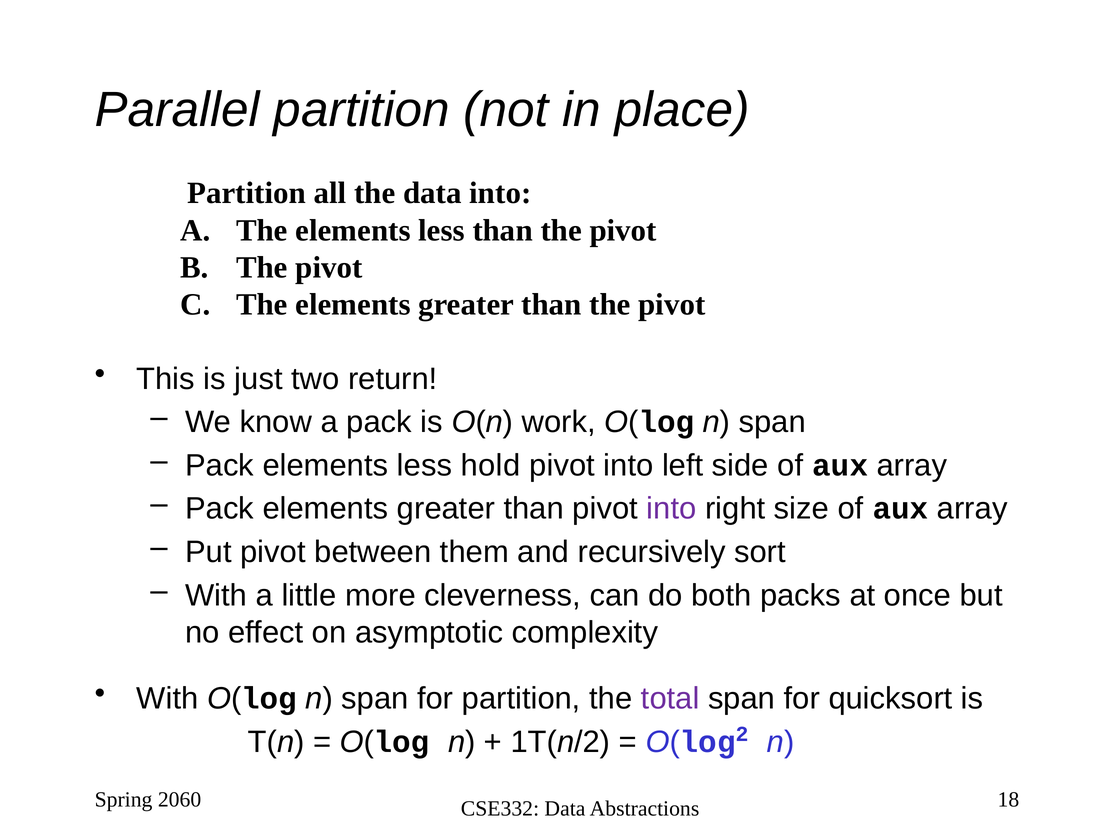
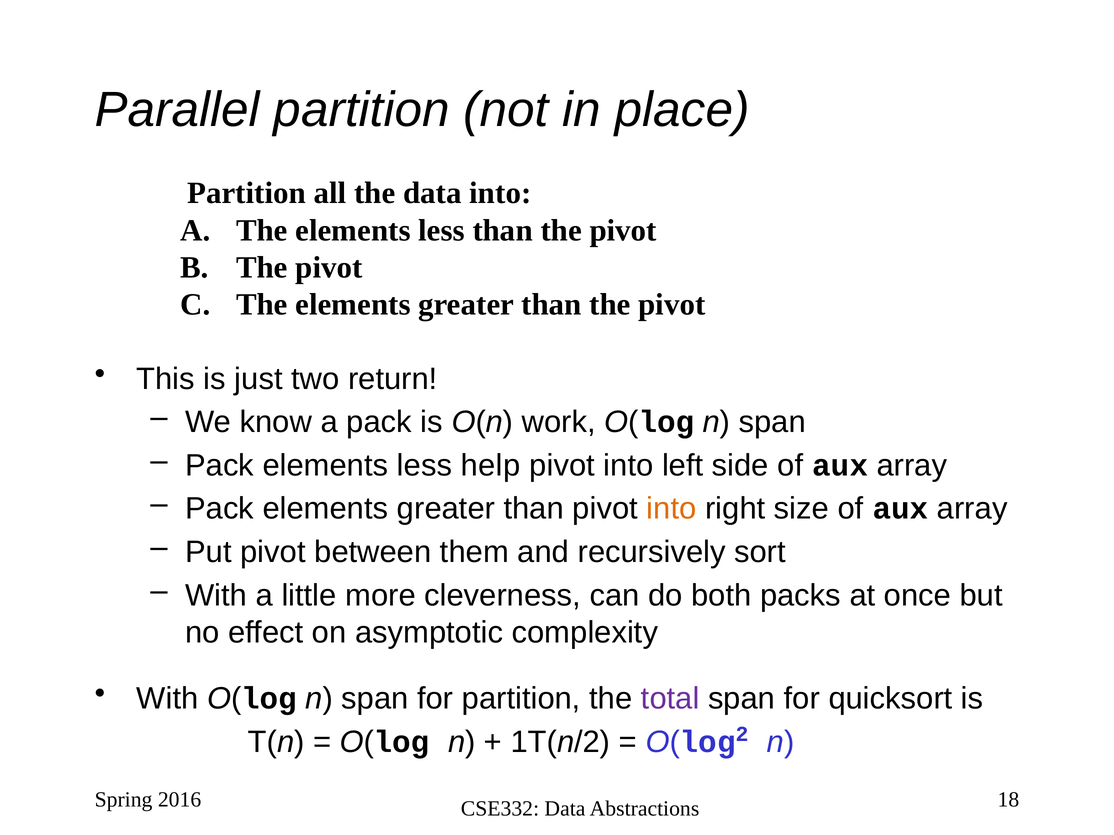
hold: hold -> help
into at (671, 509) colour: purple -> orange
2060: 2060 -> 2016
